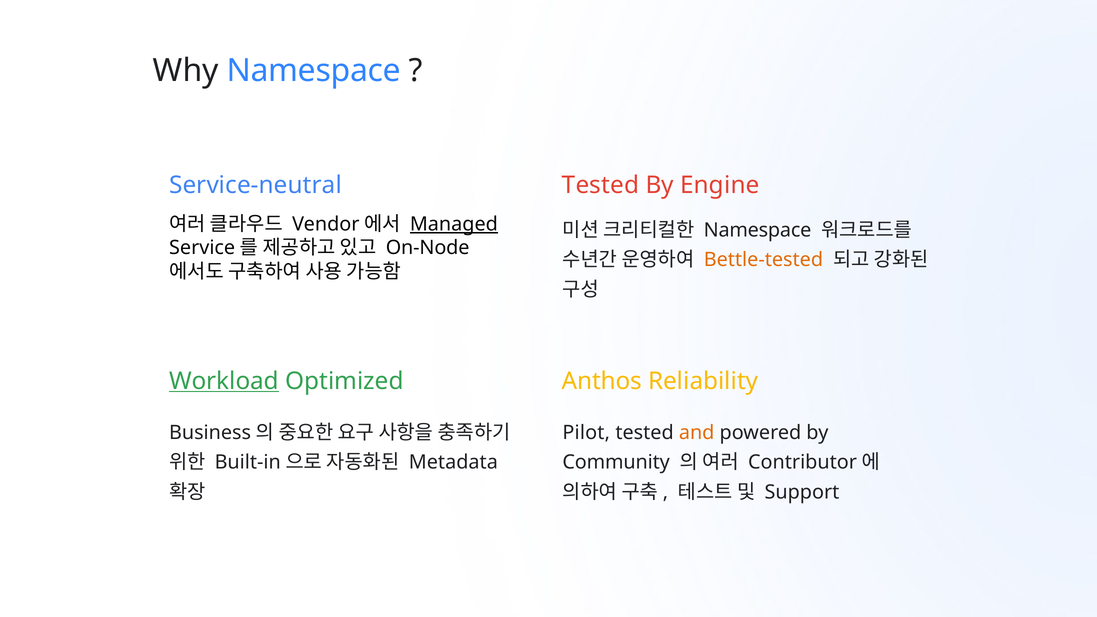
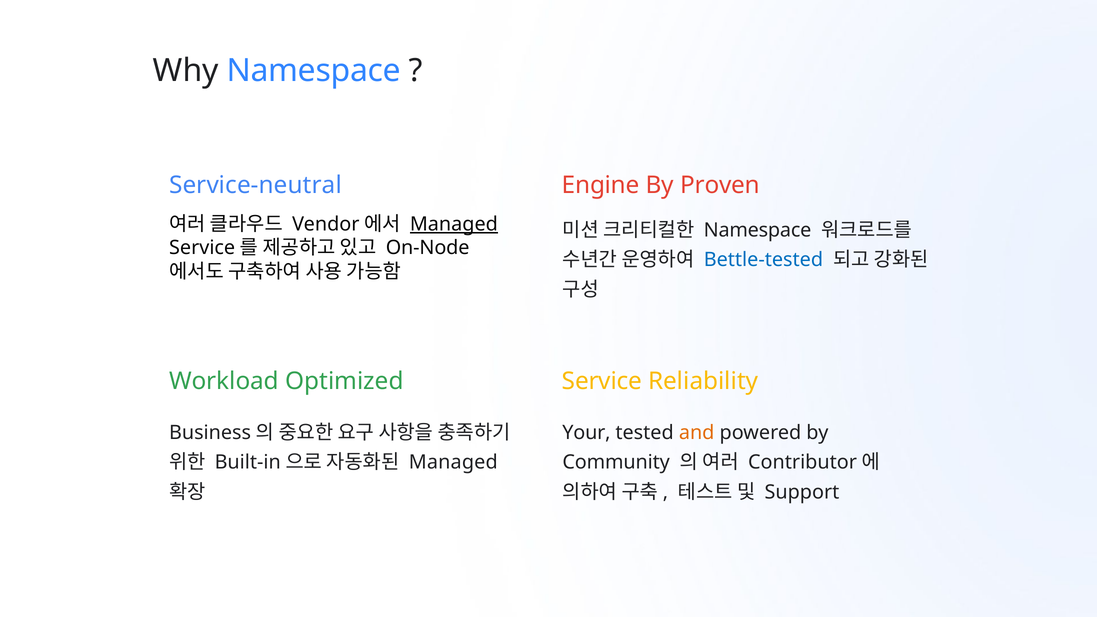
Tested at (601, 185): Tested -> Engine
Engine: Engine -> Proven
Bettle-tested colour: orange -> blue
Workload underline: present -> none
Anthos at (602, 381): Anthos -> Service
Pilot: Pilot -> Your
Metadata at (453, 462): Metadata -> Managed
